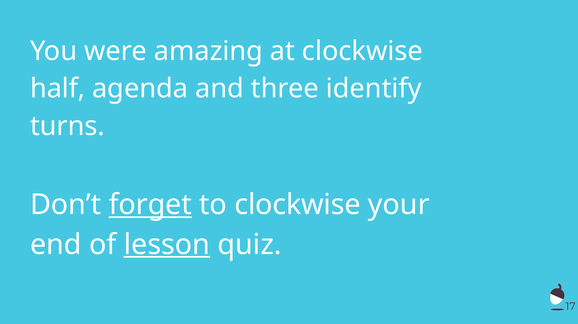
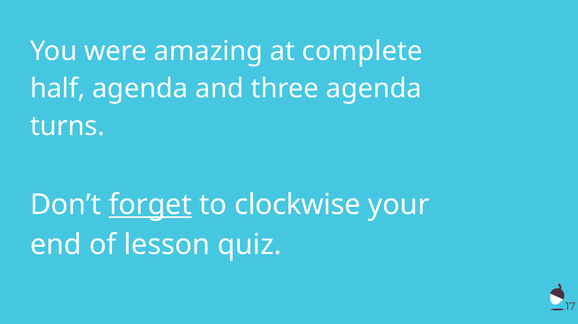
at clockwise: clockwise -> complete
three identify: identify -> agenda
lesson underline: present -> none
